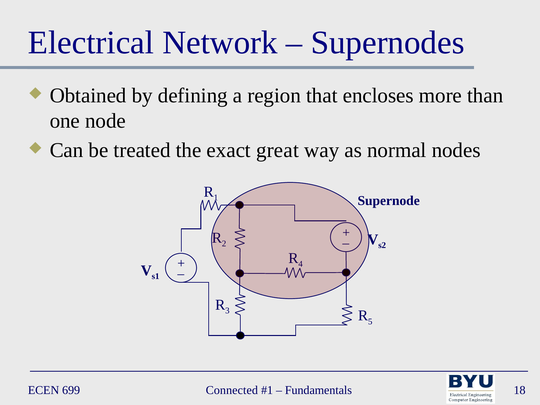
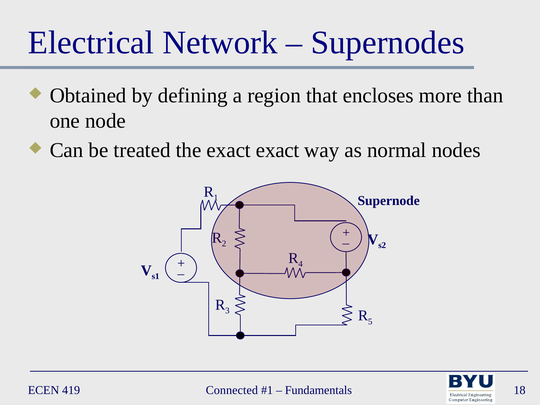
exact great: great -> exact
699: 699 -> 419
